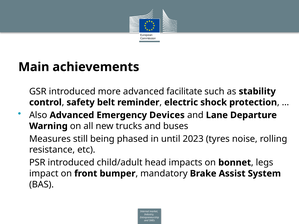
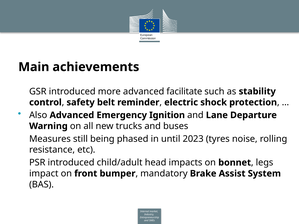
Devices: Devices -> Ignition
